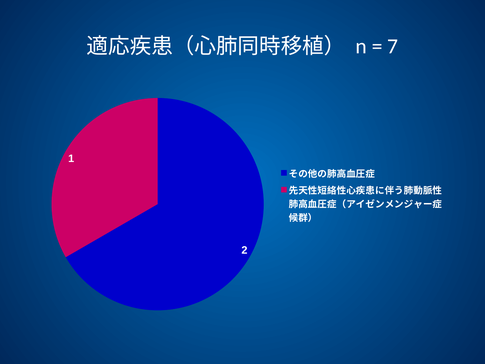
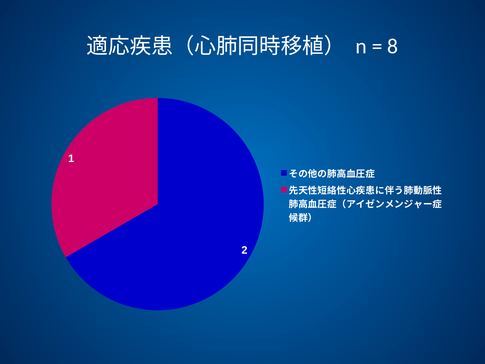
7: 7 -> 8
